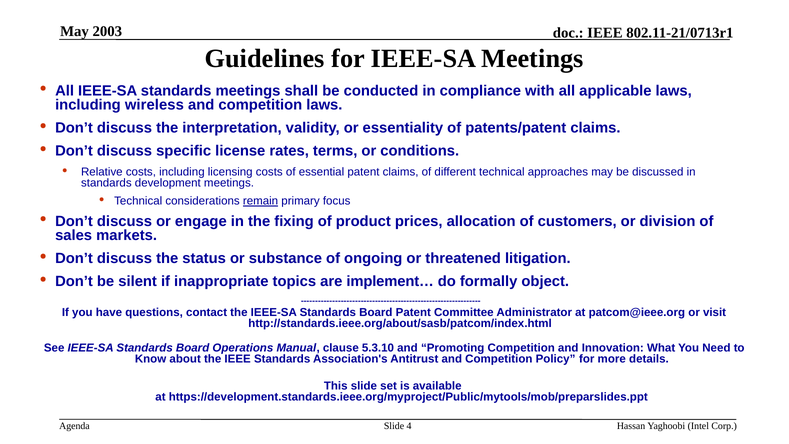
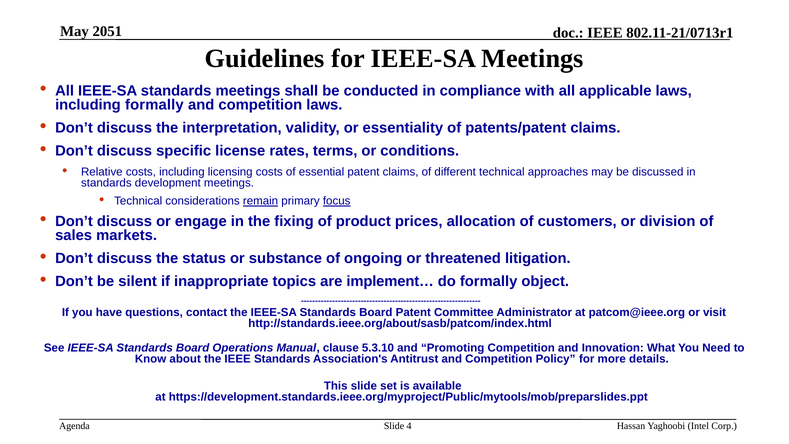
2003: 2003 -> 2051
including wireless: wireless -> formally
focus underline: none -> present
